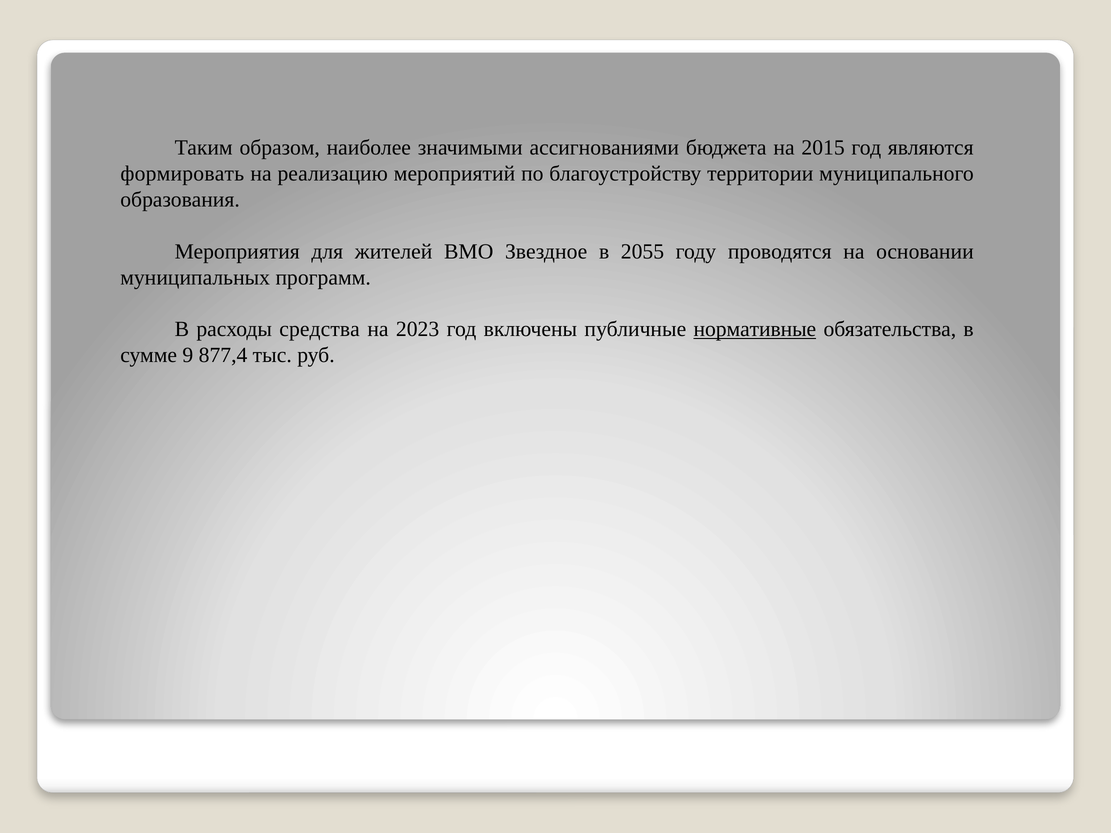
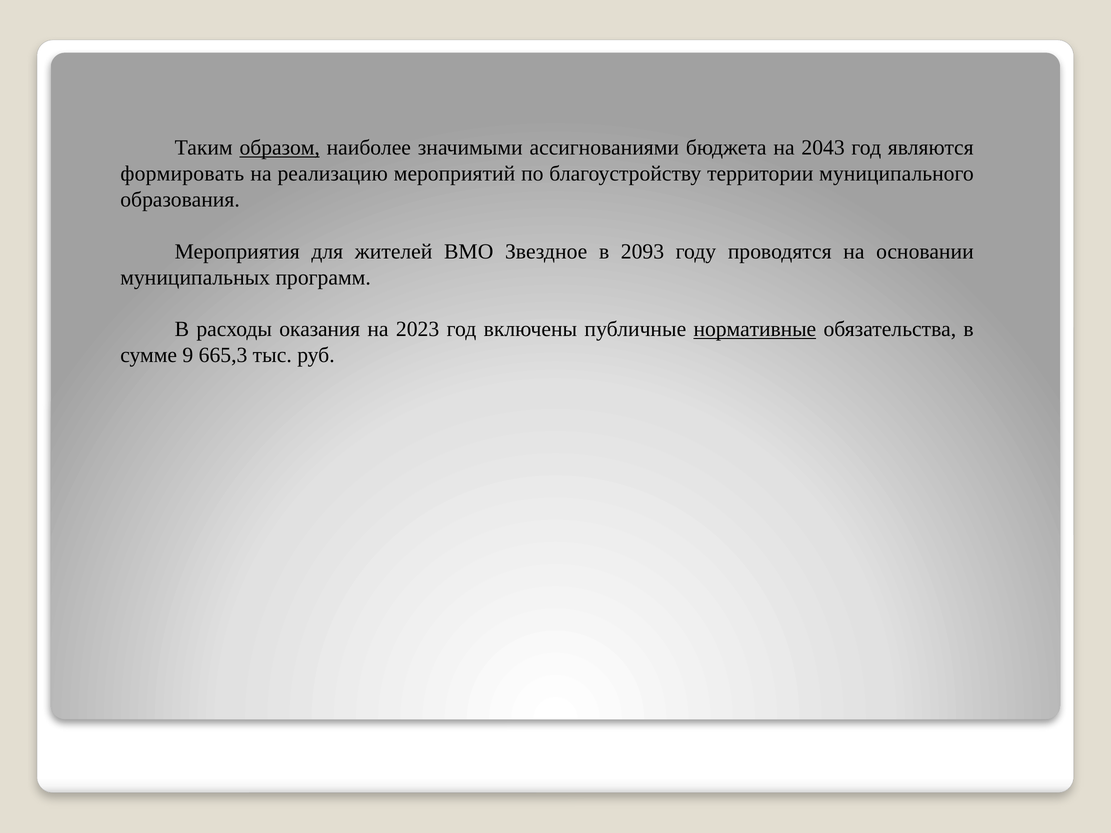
образом underline: none -> present
2015: 2015 -> 2043
2055: 2055 -> 2093
средства: средства -> оказания
877,4: 877,4 -> 665,3
